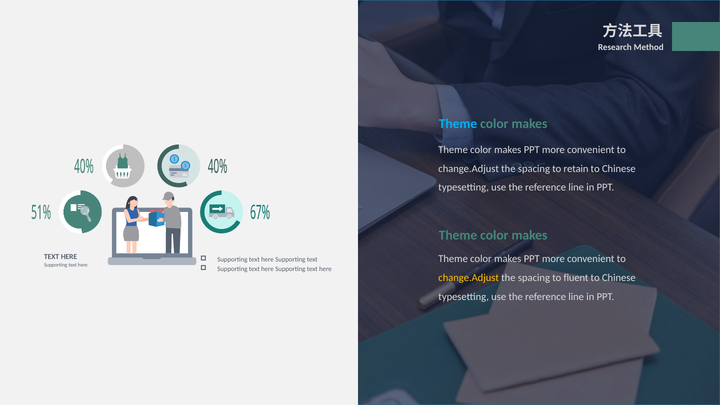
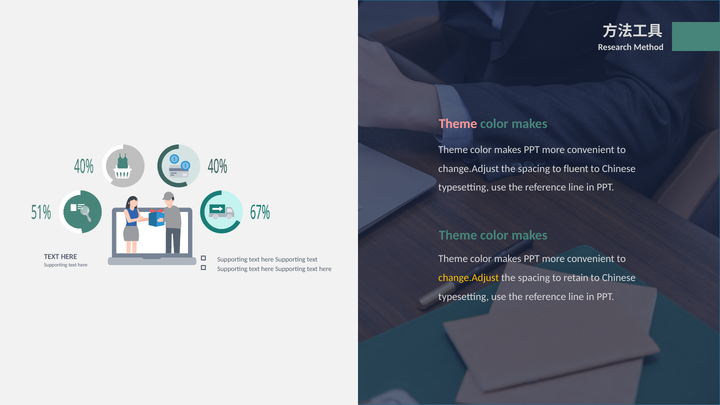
Theme at (458, 124) colour: light blue -> pink
retain: retain -> fluent
fluent: fluent -> retain
